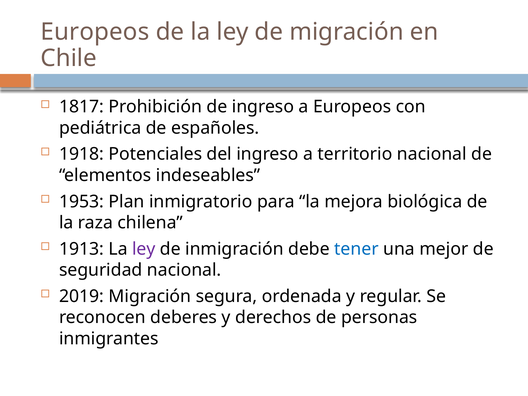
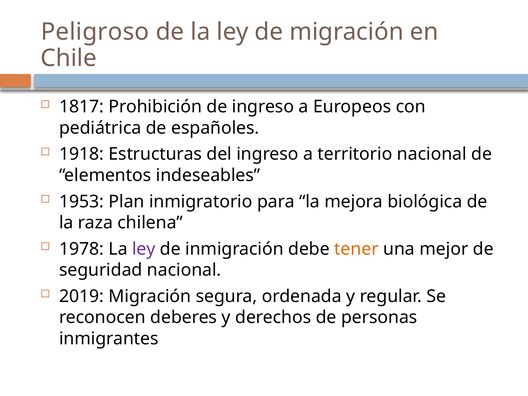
Europeos at (95, 32): Europeos -> Peligroso
Potenciales: Potenciales -> Estructuras
1913: 1913 -> 1978
tener colour: blue -> orange
